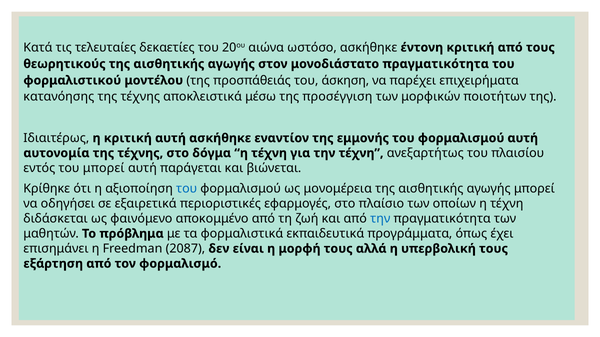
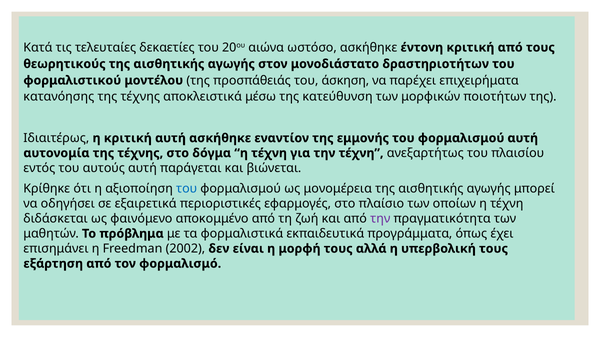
μονοδιάστατο πραγματικότητα: πραγματικότητα -> δραστηριοτήτων
προσέγγιση: προσέγγιση -> κατεύθυνση
του μπορεί: μπορεί -> αυτούς
την at (380, 219) colour: blue -> purple
2087: 2087 -> 2002
